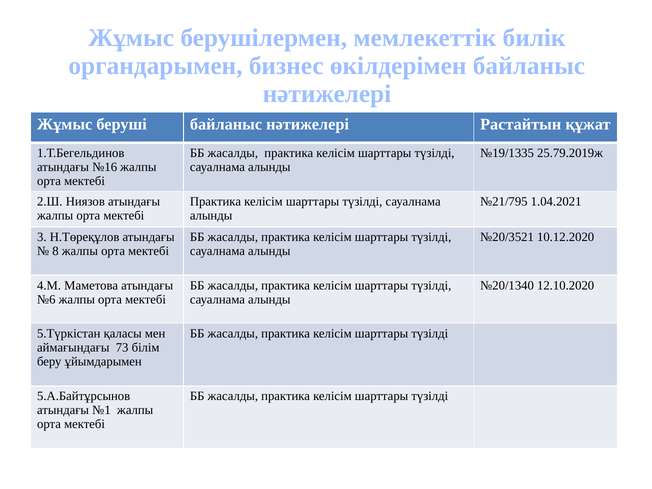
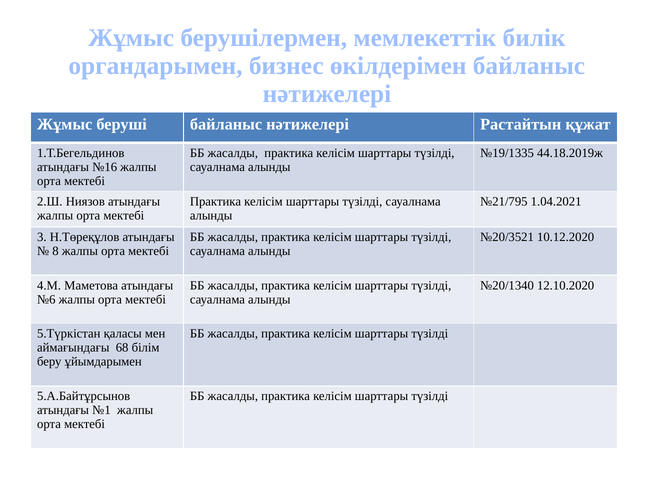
25.79.2019ж: 25.79.2019ж -> 44.18.2019ж
73: 73 -> 68
